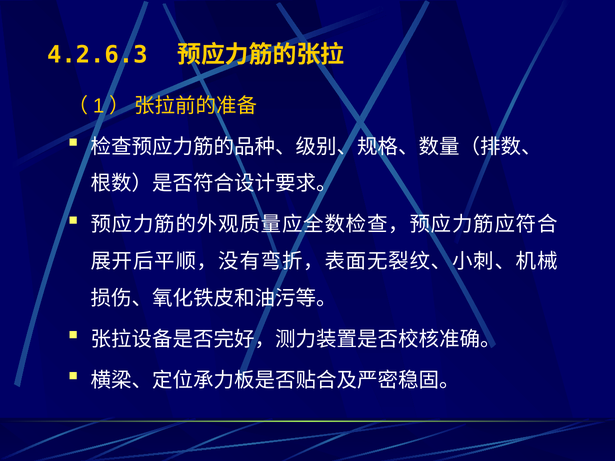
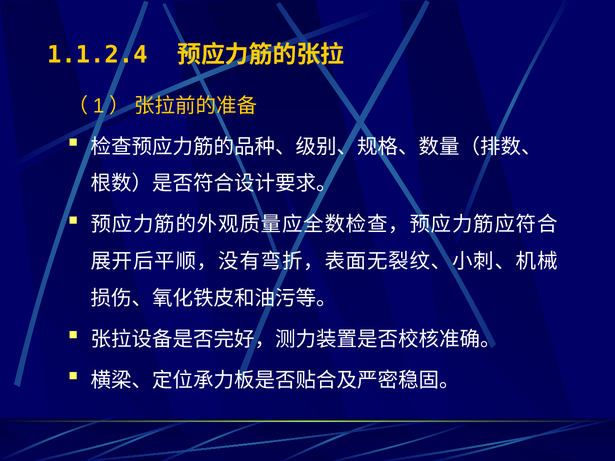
4.2.6.3: 4.2.6.3 -> 1.1.2.4
